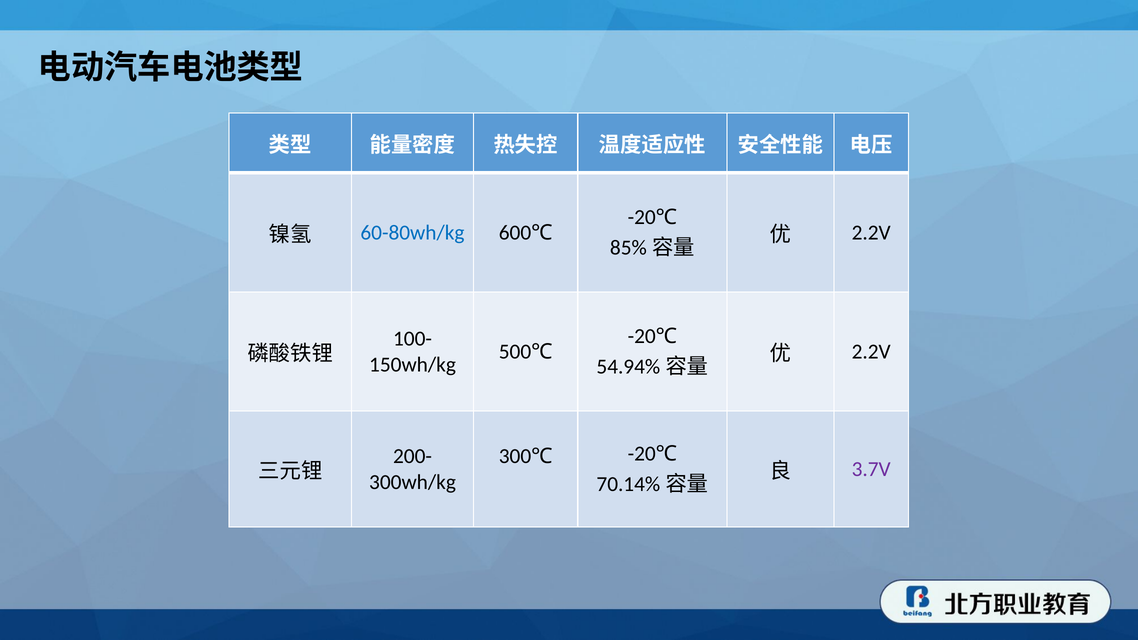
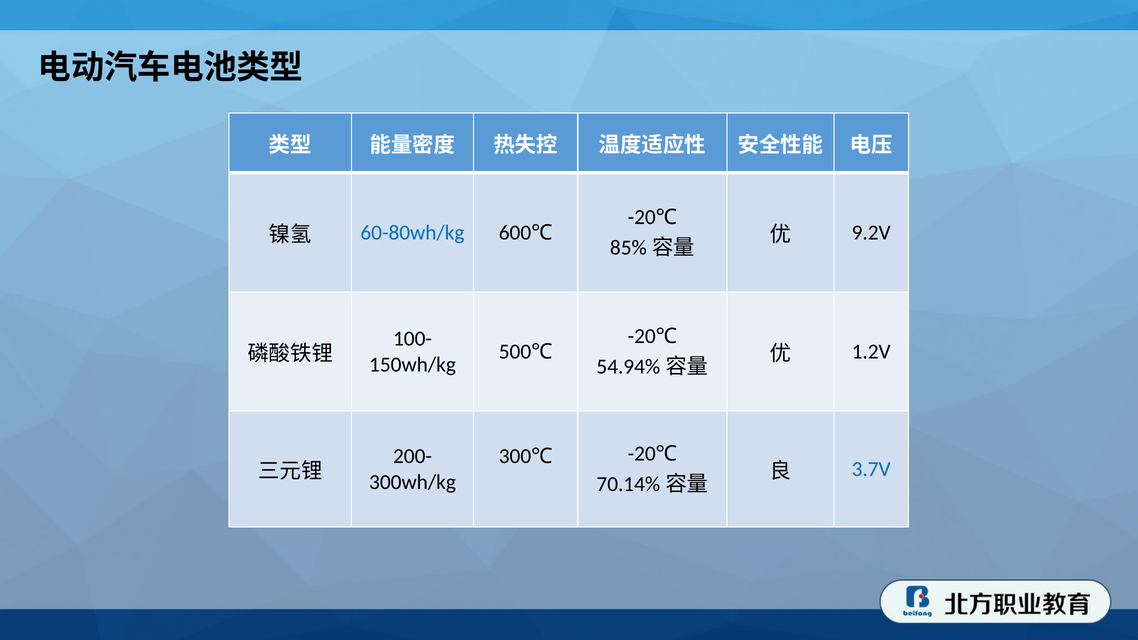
2.2V at (871, 233): 2.2V -> 9.2V
2.2V at (871, 352): 2.2V -> 1.2V
3.7V colour: purple -> blue
